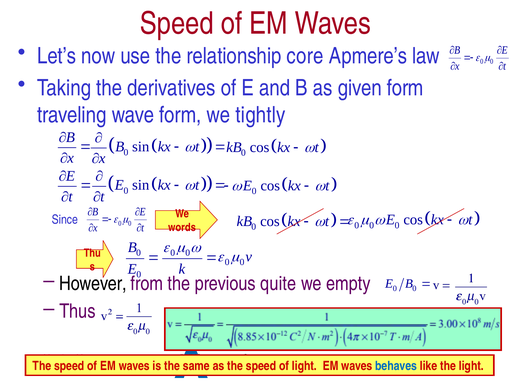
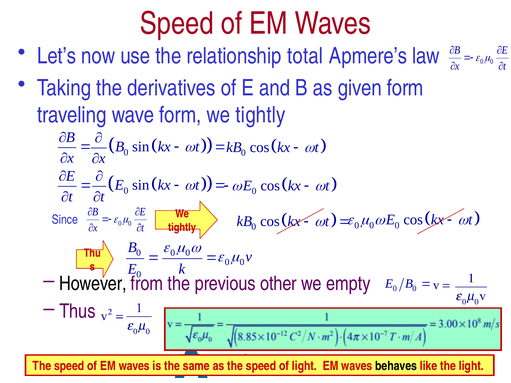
core: core -> total
words at (182, 228): words -> tightly
quite: quite -> other
behaves colour: blue -> black
